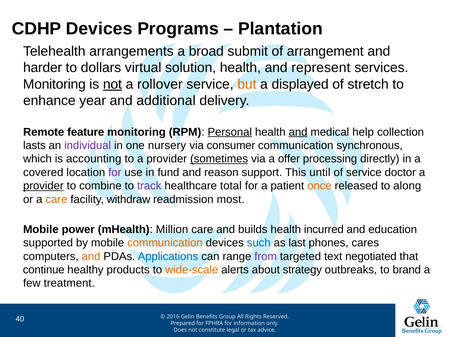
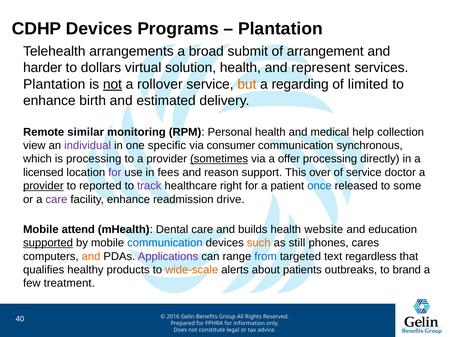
Monitoring at (54, 84): Monitoring -> Plantation
displayed: displayed -> regarding
stretch: stretch -> limited
year: year -> birth
additional: additional -> estimated
feature: feature -> similar
Personal underline: present -> none
and at (298, 132) underline: present -> none
lasts: lasts -> view
nursery: nursery -> specific
is accounting: accounting -> processing
covered: covered -> licensed
fund: fund -> fees
until: until -> over
combine: combine -> reported
total: total -> right
once colour: orange -> blue
along: along -> some
care at (56, 199) colour: orange -> purple
facility withdraw: withdraw -> enhance
most: most -> drive
power: power -> attend
Million: Million -> Dental
incurred: incurred -> website
supported underline: none -> present
communication at (165, 243) colour: orange -> blue
such colour: blue -> orange
last: last -> still
Applications colour: blue -> purple
from colour: purple -> blue
negotiated: negotiated -> regardless
continue: continue -> qualifies
strategy: strategy -> patients
